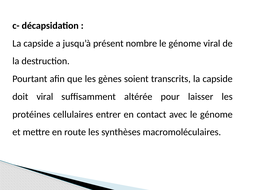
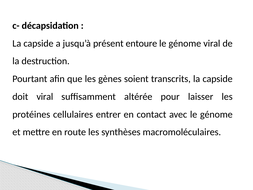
nombre: nombre -> entoure
